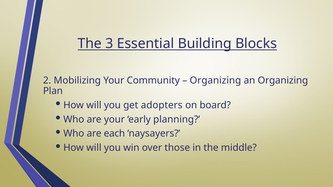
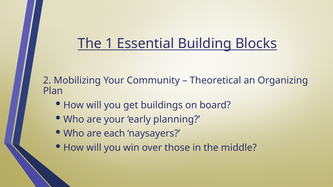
3: 3 -> 1
Organizing at (215, 81): Organizing -> Theoretical
adopters: adopters -> buildings
